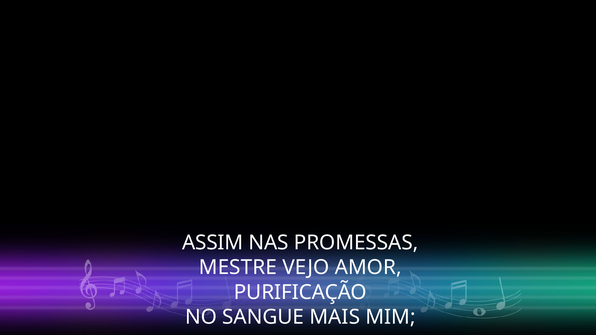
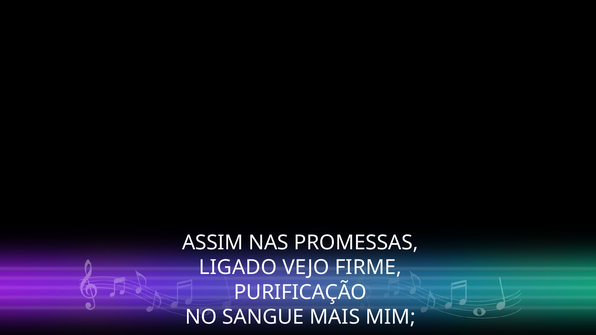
MESTRE: MESTRE -> LIGADO
AMOR: AMOR -> FIRME
